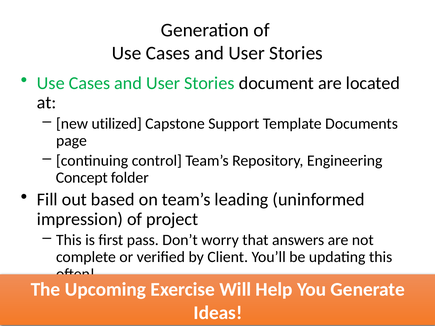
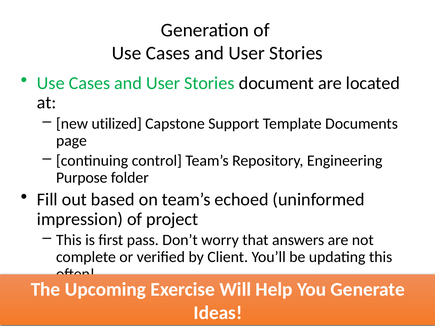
Concept: Concept -> Purpose
leading: leading -> echoed
